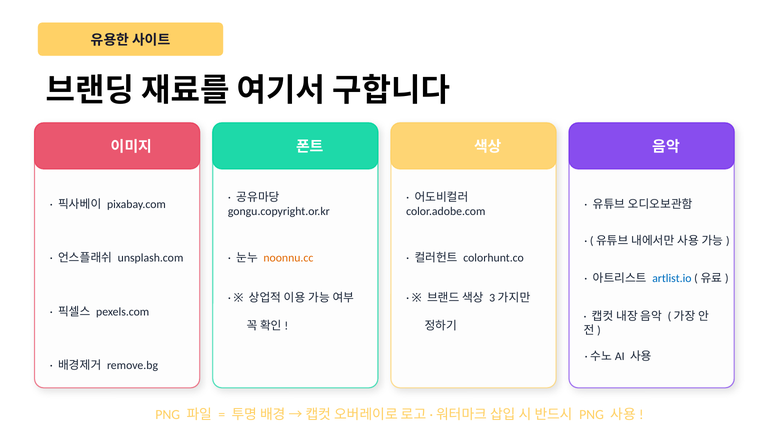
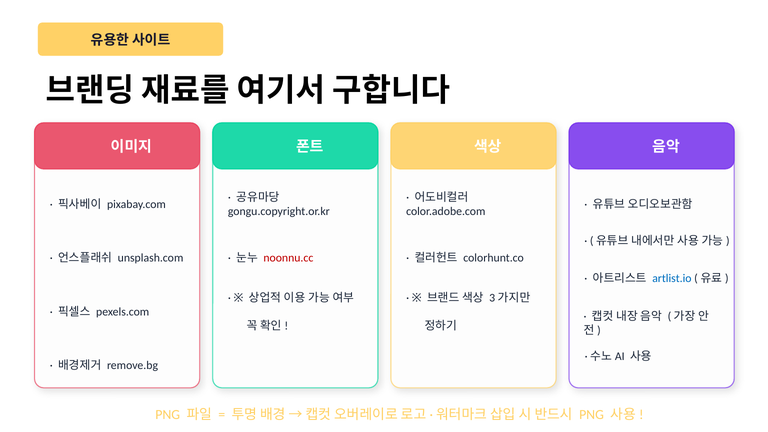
noonnu.cc colour: orange -> red
